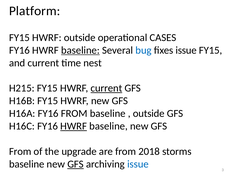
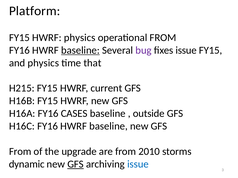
HWRF outside: outside -> physics
operational CASES: CASES -> FROM
bug colour: blue -> purple
and current: current -> physics
nest: nest -> that
current at (106, 88) underline: present -> none
FY16 FROM: FROM -> CASES
HWRF at (74, 127) underline: present -> none
2018: 2018 -> 2010
baseline at (27, 165): baseline -> dynamic
